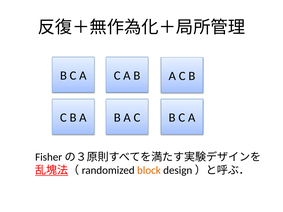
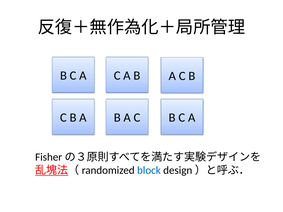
block colour: orange -> blue
